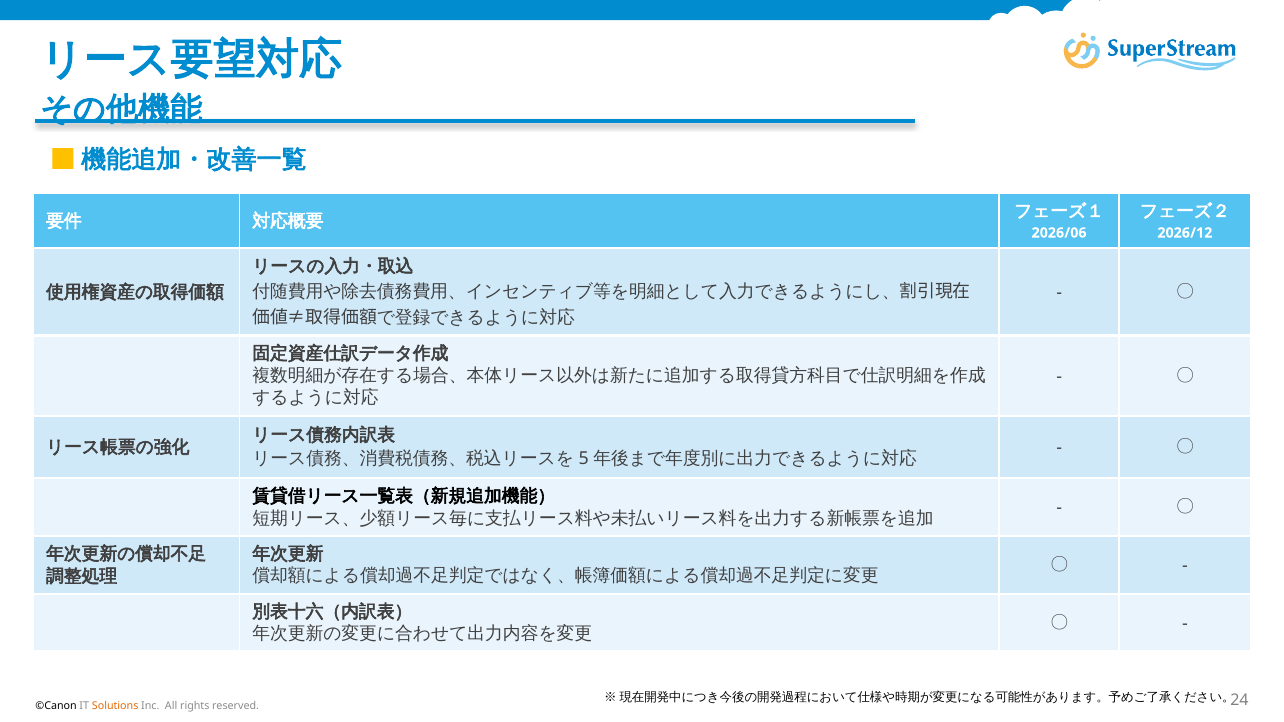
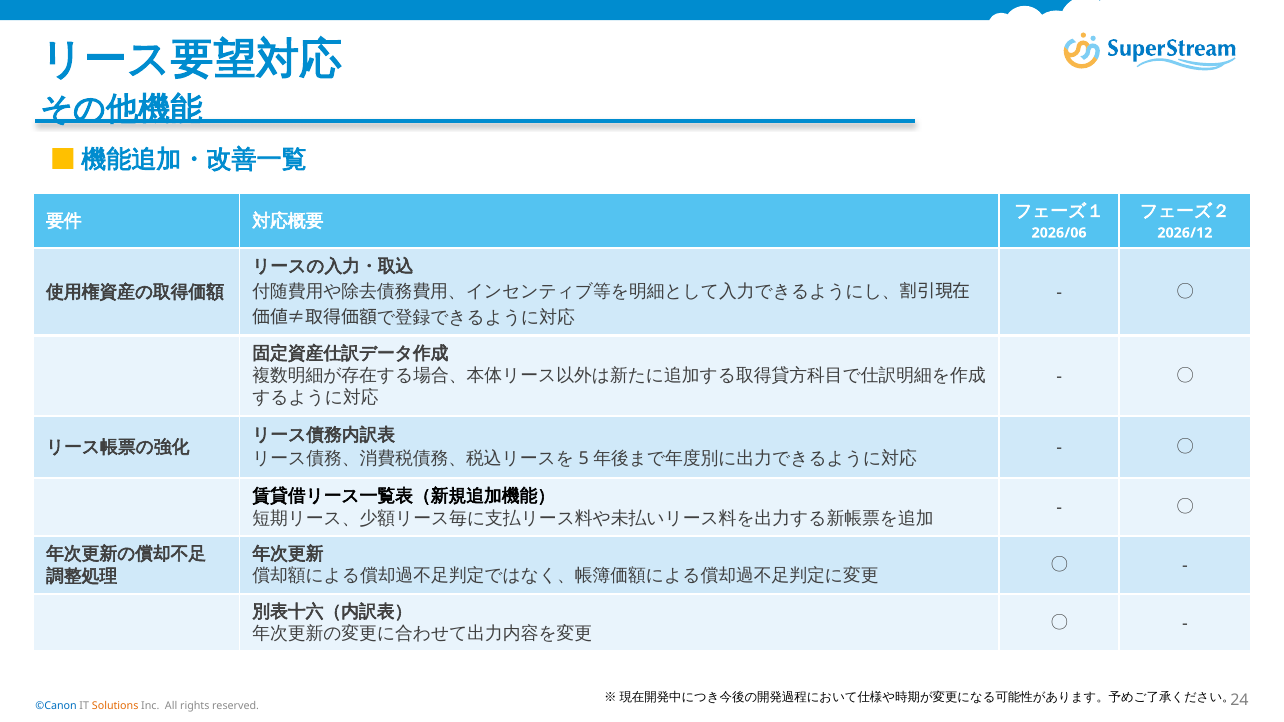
©Canon colour: black -> blue
